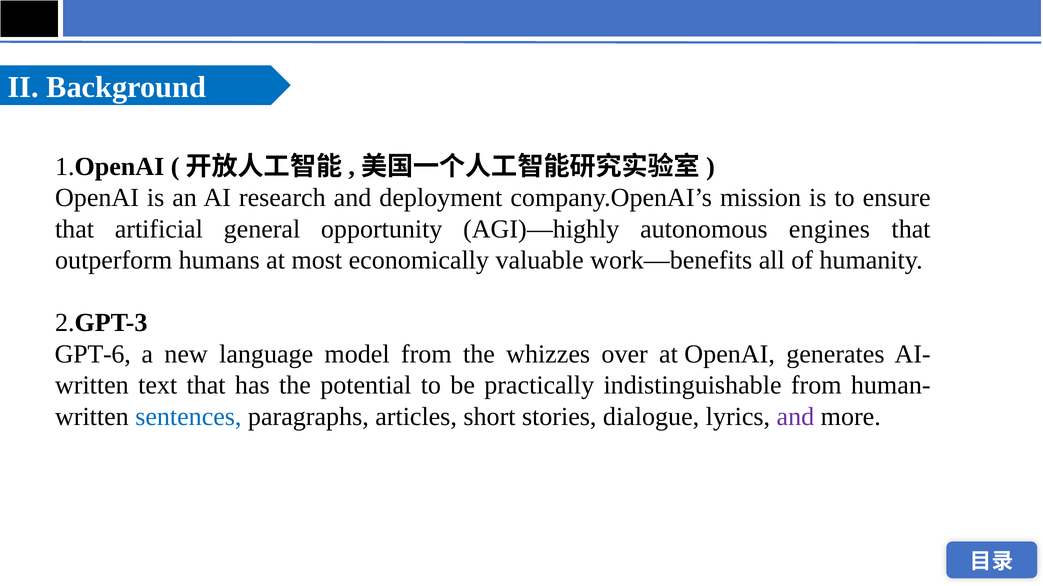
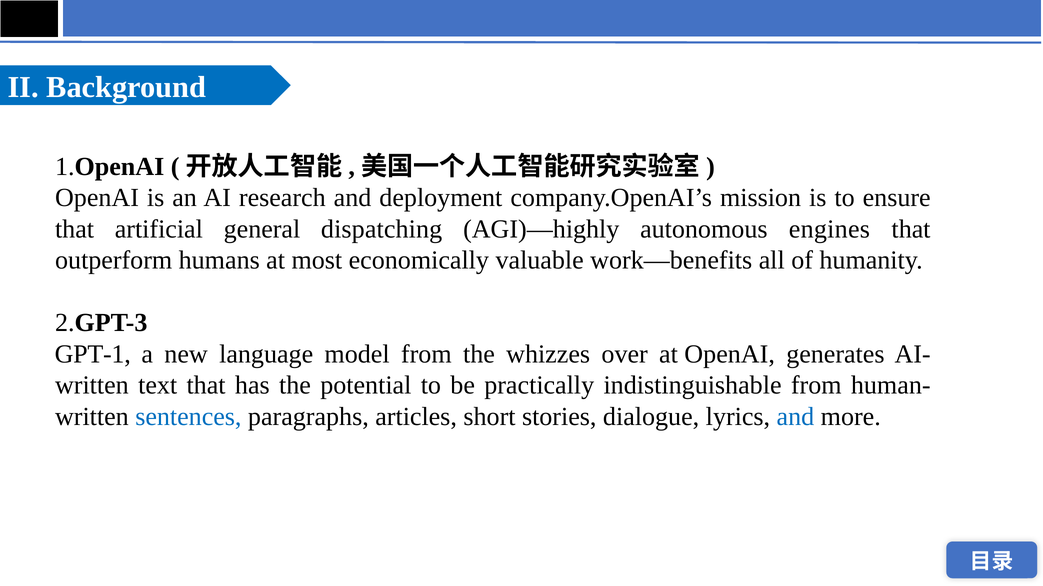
opportunity: opportunity -> dispatching
GPT-6: GPT-6 -> GPT-1
and at (795, 417) colour: purple -> blue
